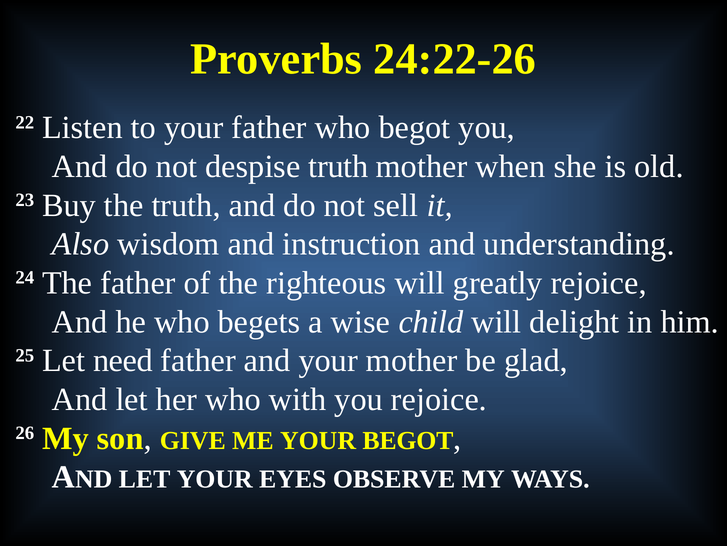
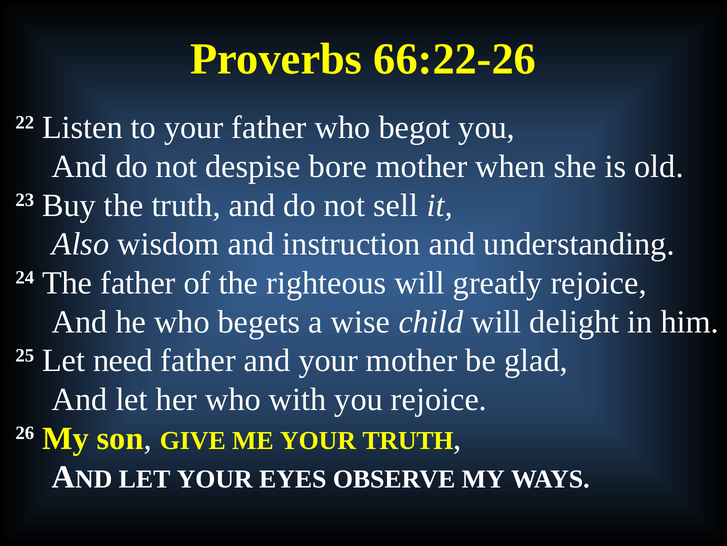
24:22-26: 24:22-26 -> 66:22-26
despise truth: truth -> bore
YOUR BEGOT: BEGOT -> TRUTH
